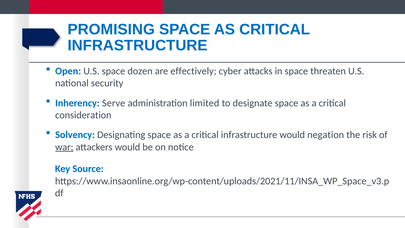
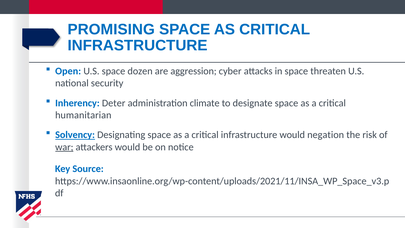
effectively: effectively -> aggression
Serve: Serve -> Deter
limited: limited -> climate
consideration: consideration -> humanitarian
Solvency underline: none -> present
